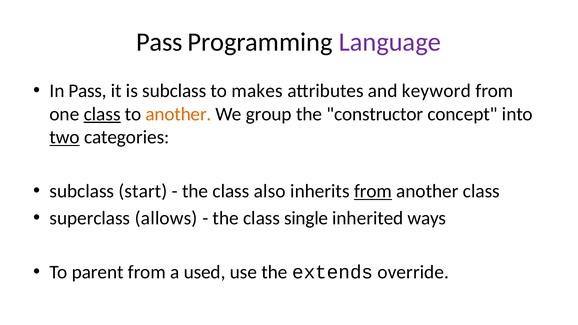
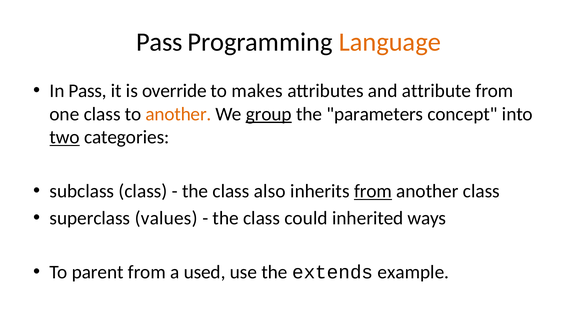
Language colour: purple -> orange
is subclass: subclass -> override
keyword: keyword -> attribute
class at (102, 114) underline: present -> none
group underline: none -> present
constructor: constructor -> parameters
subclass start: start -> class
allows: allows -> values
single: single -> could
override: override -> example
